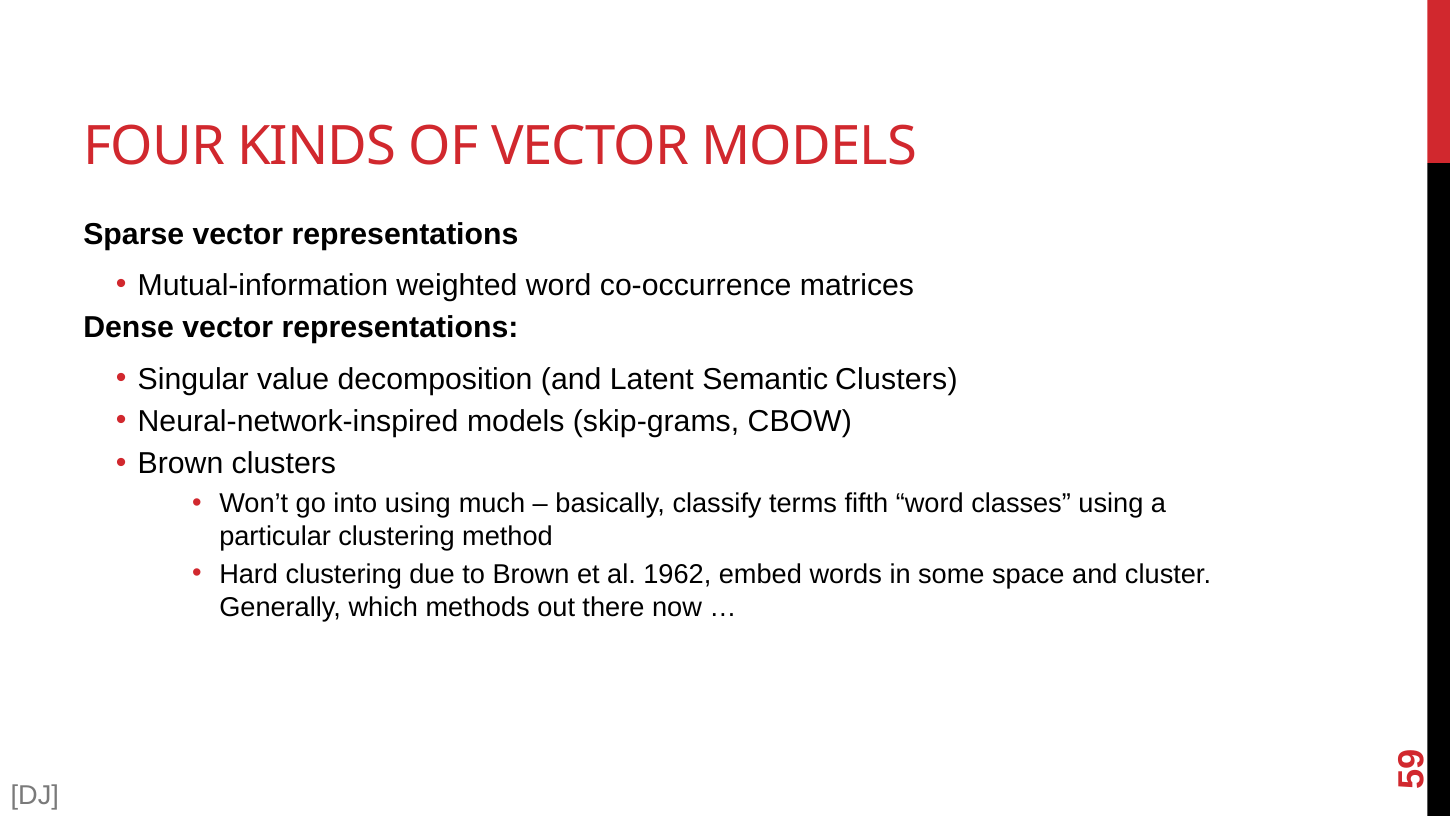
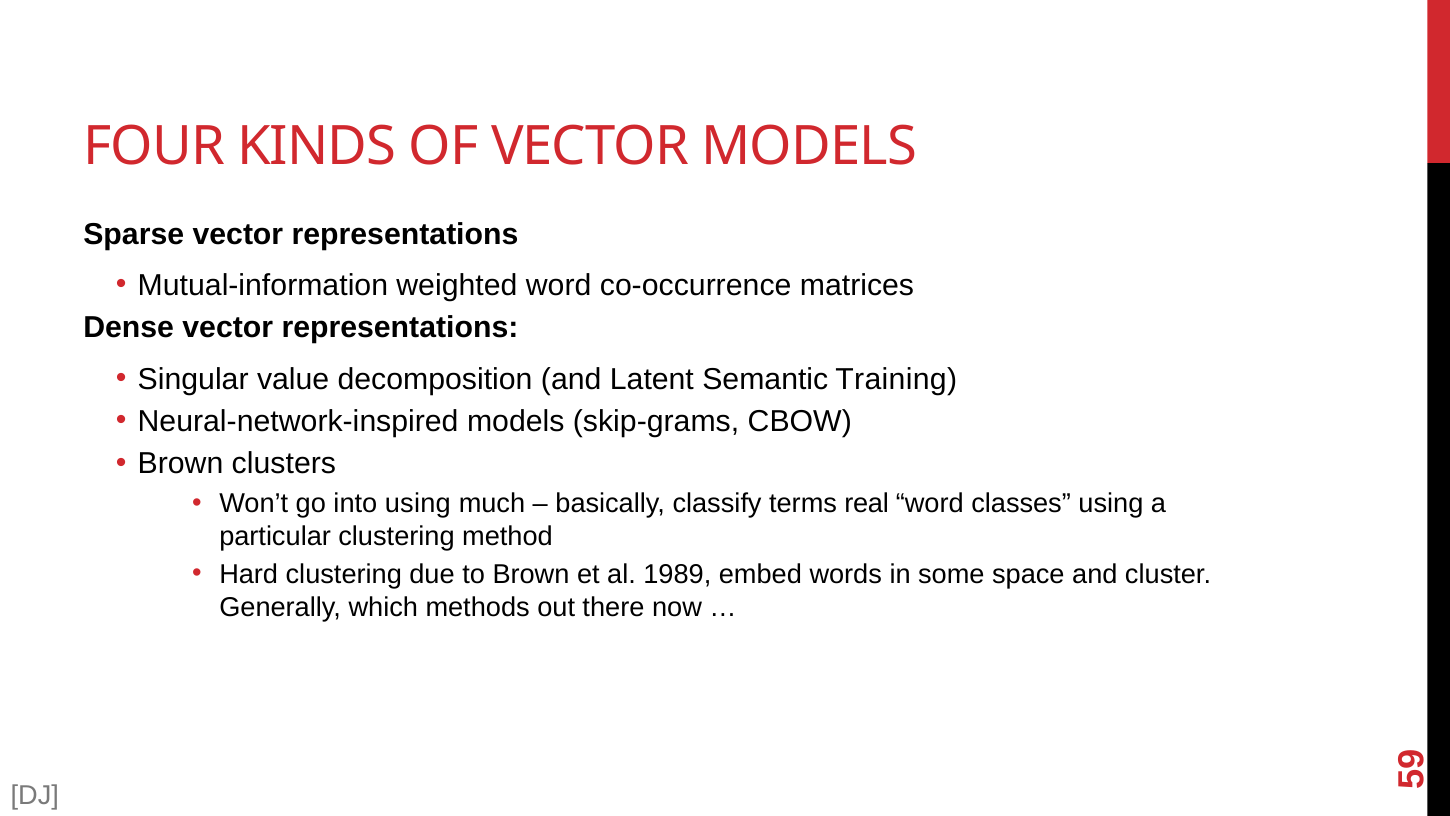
Semantic Clusters: Clusters -> Training
fifth: fifth -> real
1962: 1962 -> 1989
